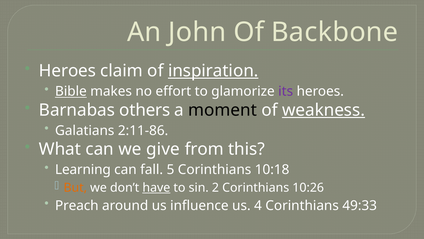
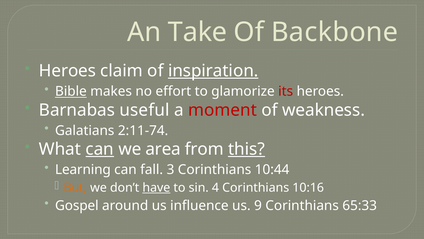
John: John -> Take
its colour: purple -> red
others: others -> useful
moment colour: black -> red
weakness underline: present -> none
2:11-86: 2:11-86 -> 2:11-74
can at (100, 149) underline: none -> present
give: give -> area
this underline: none -> present
5: 5 -> 3
10:18: 10:18 -> 10:44
2: 2 -> 4
10:26: 10:26 -> 10:16
Preach: Preach -> Gospel
4: 4 -> 9
49:33: 49:33 -> 65:33
